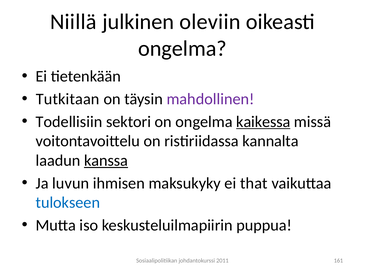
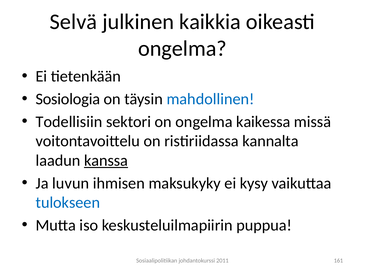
Niillä: Niillä -> Selvä
oleviin: oleviin -> kaikkia
Tutkitaan: Tutkitaan -> Sosiologia
mahdollinen colour: purple -> blue
kaikessa underline: present -> none
that: that -> kysy
